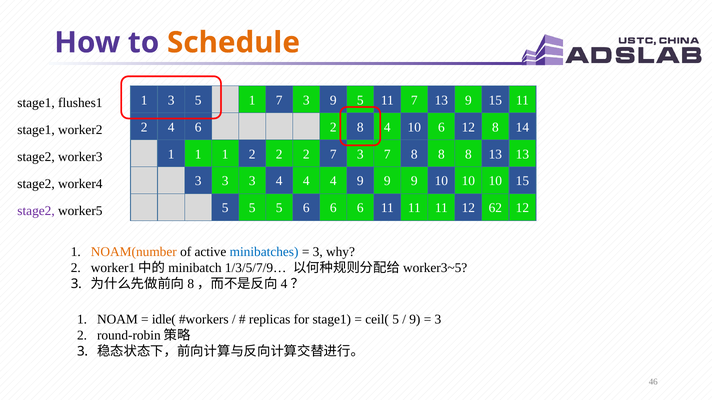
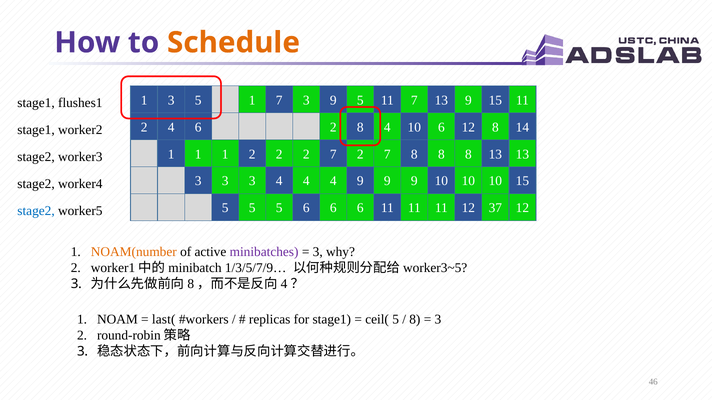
2 7 3: 3 -> 2
62: 62 -> 37
stage2 at (36, 211) colour: purple -> blue
minibatches colour: blue -> purple
idle(: idle( -> last(
9 at (415, 320): 9 -> 8
